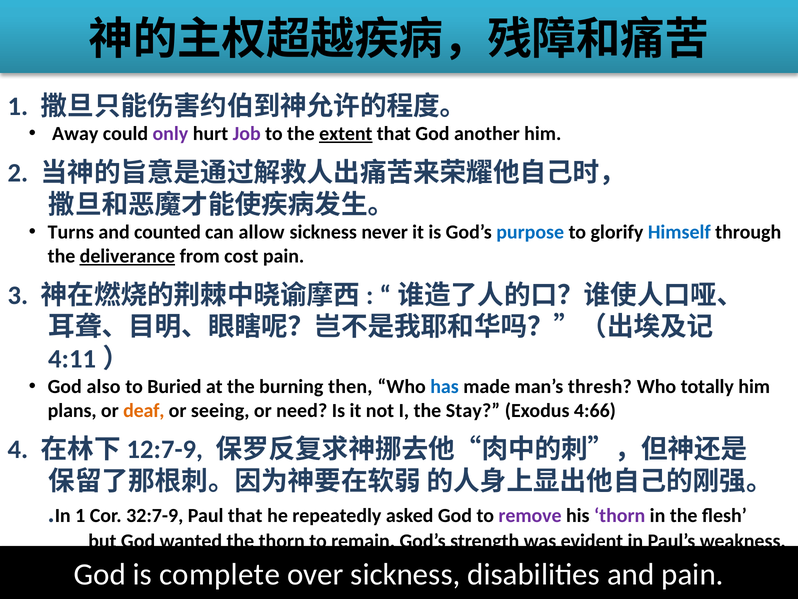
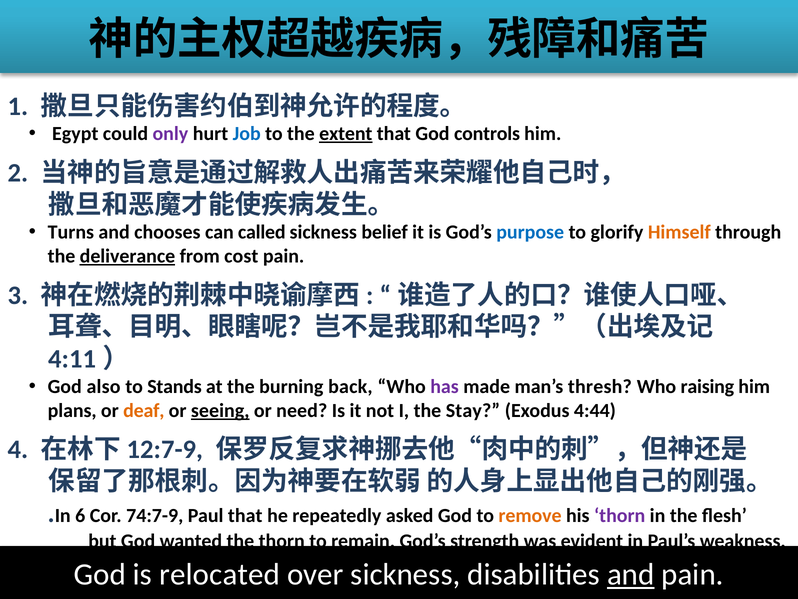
Away: Away -> Egypt
Job colour: purple -> blue
another: another -> controls
counted: counted -> chooses
allow: allow -> called
never: never -> belief
Himself colour: blue -> orange
Buried: Buried -> Stands
then: then -> back
has colour: blue -> purple
totally: totally -> raising
seeing underline: none -> present
4:66: 4:66 -> 4:44
In 1: 1 -> 6
32:7-9: 32:7-9 -> 74:7-9
remove colour: purple -> orange
complete: complete -> relocated
and at (631, 574) underline: none -> present
